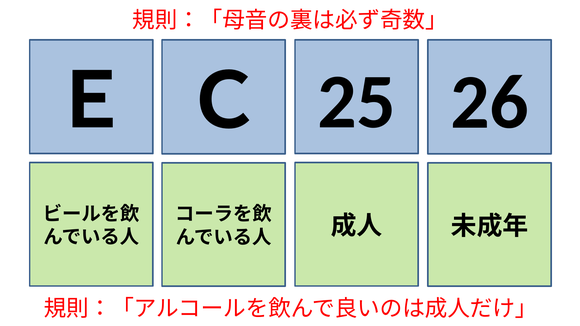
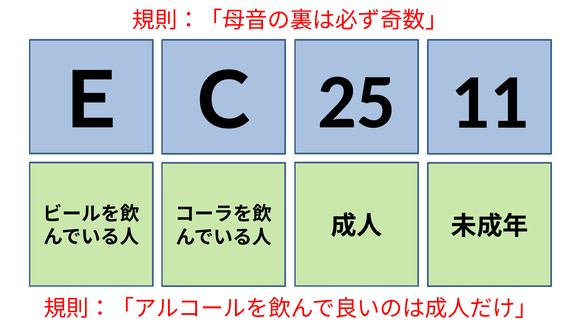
26: 26 -> 11
